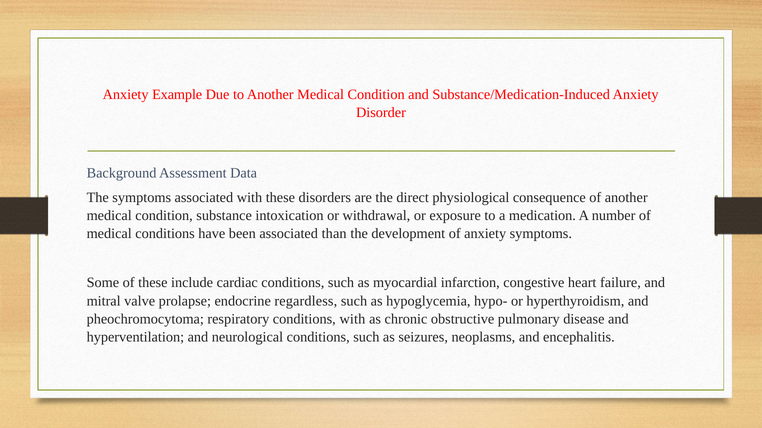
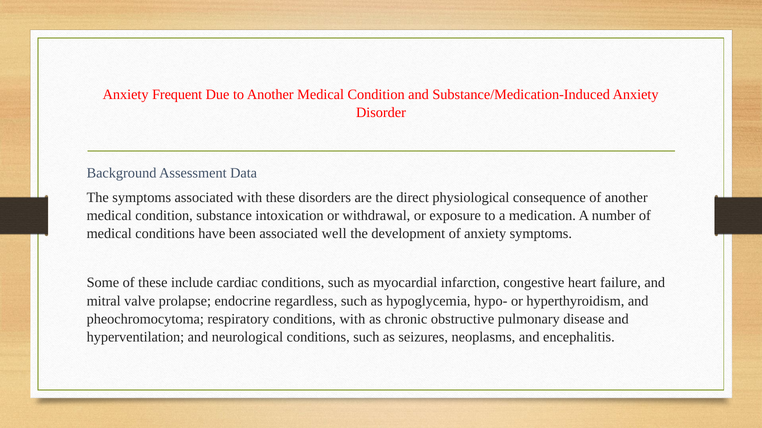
Example: Example -> Frequent
than: than -> well
